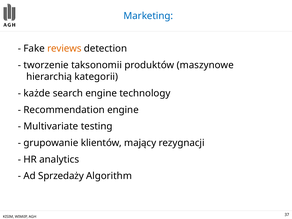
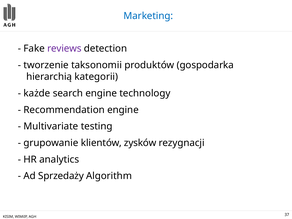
reviews colour: orange -> purple
maszynowe: maszynowe -> gospodarka
mający: mający -> zysków
